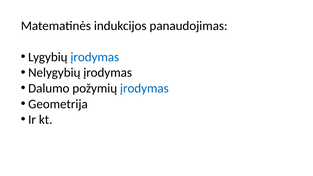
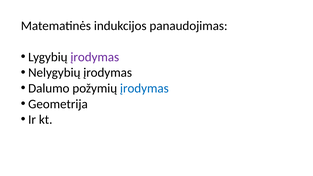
įrodymas at (95, 57) colour: blue -> purple
